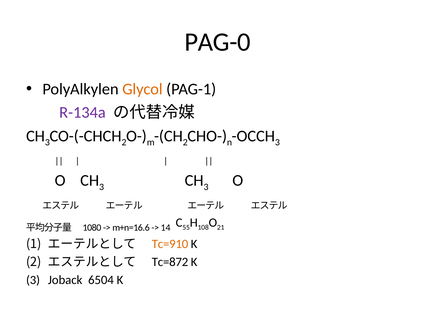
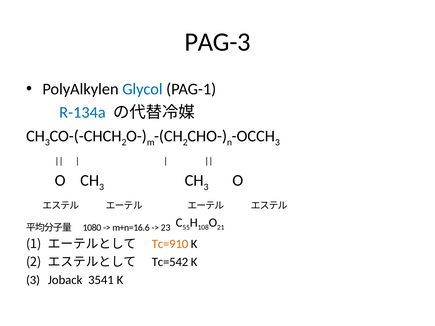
PAG-0: PAG-0 -> PAG-3
Glycol colour: orange -> blue
R-134a colour: purple -> blue
14: 14 -> 23
Tc=872: Tc=872 -> Tc=542
6504: 6504 -> 3541
